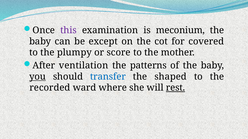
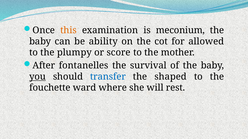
this colour: purple -> orange
except: except -> ability
covered: covered -> allowed
ventilation: ventilation -> fontanelles
patterns: patterns -> survival
recorded: recorded -> fouchette
rest underline: present -> none
